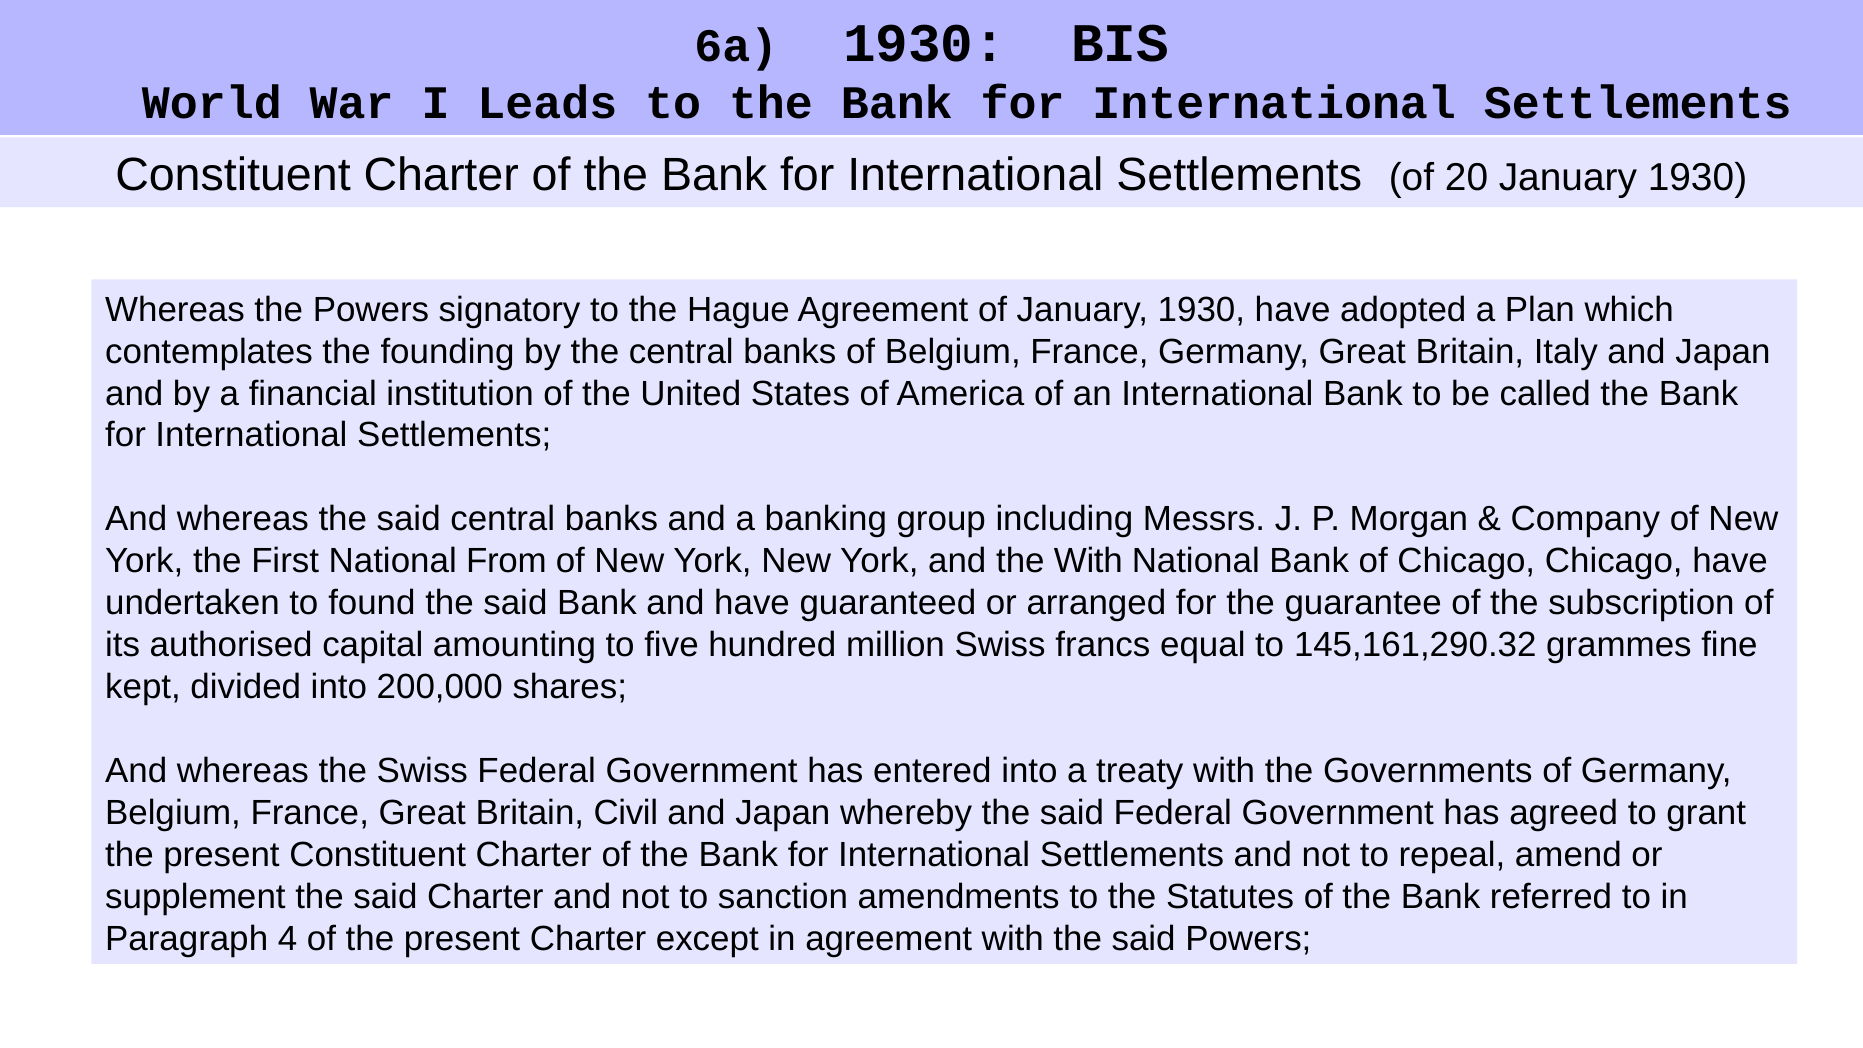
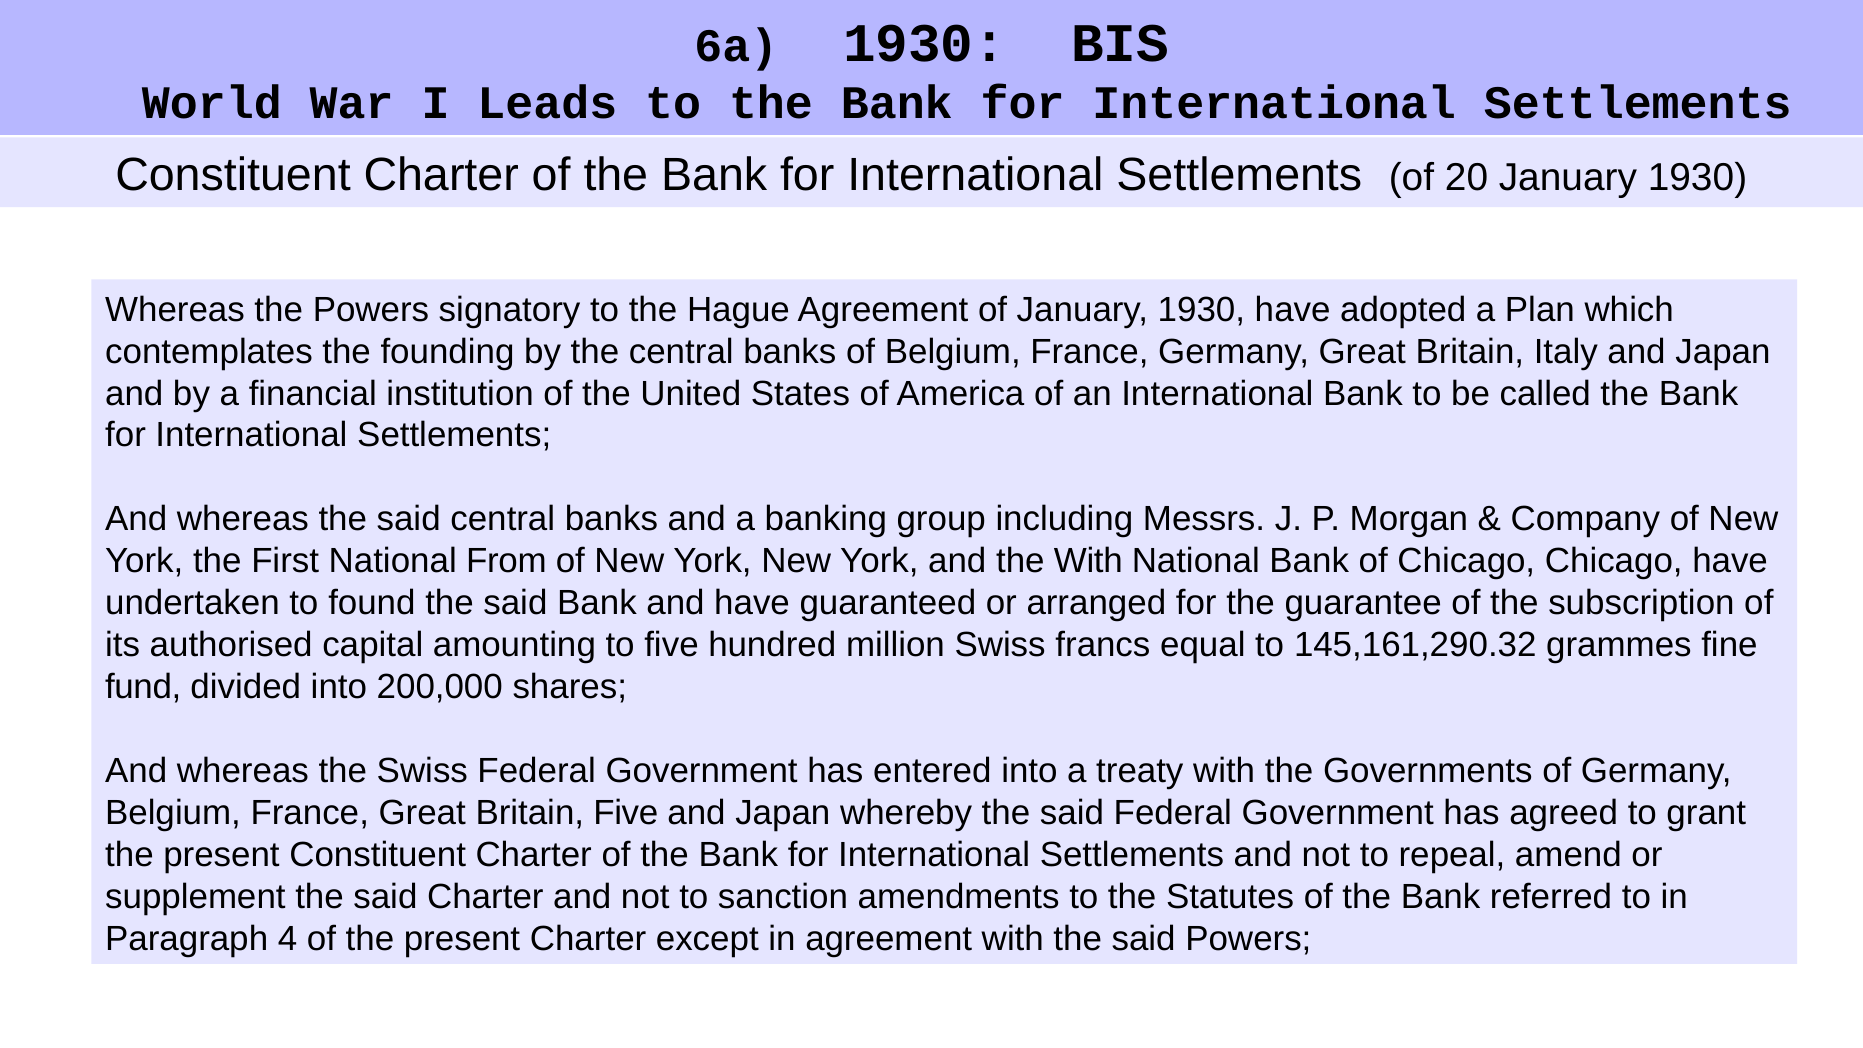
kept: kept -> fund
Britain Civil: Civil -> Five
